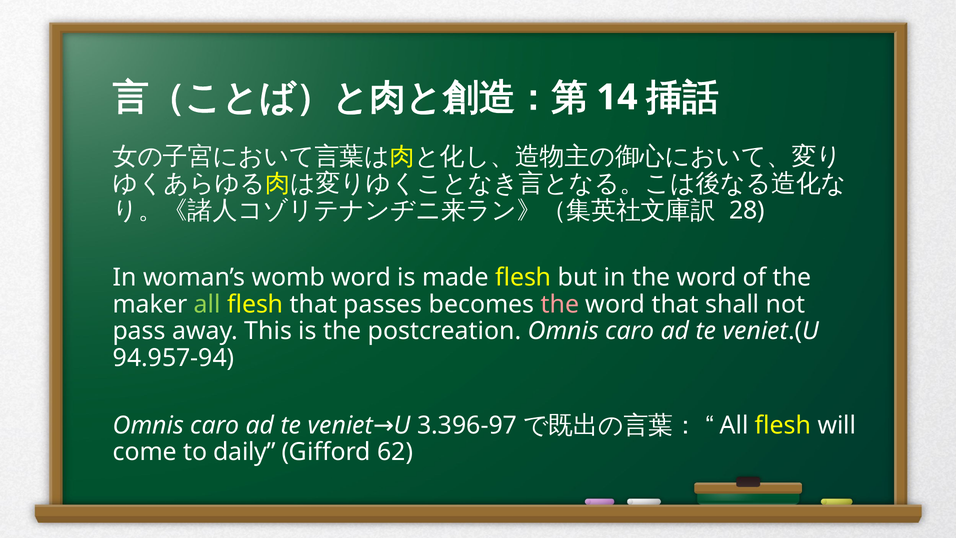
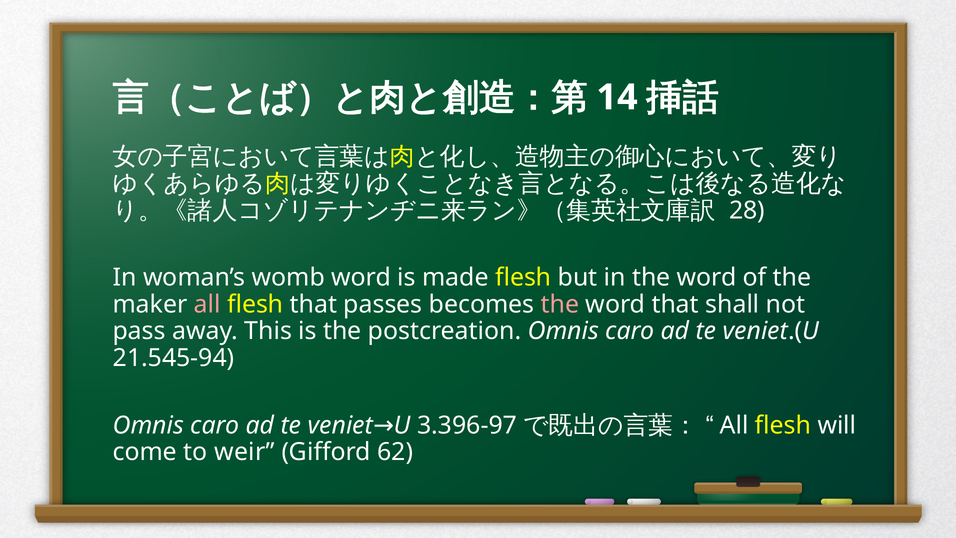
all at (207, 304) colour: light green -> pink
94.957-94: 94.957-94 -> 21.545-94
daily: daily -> weir
